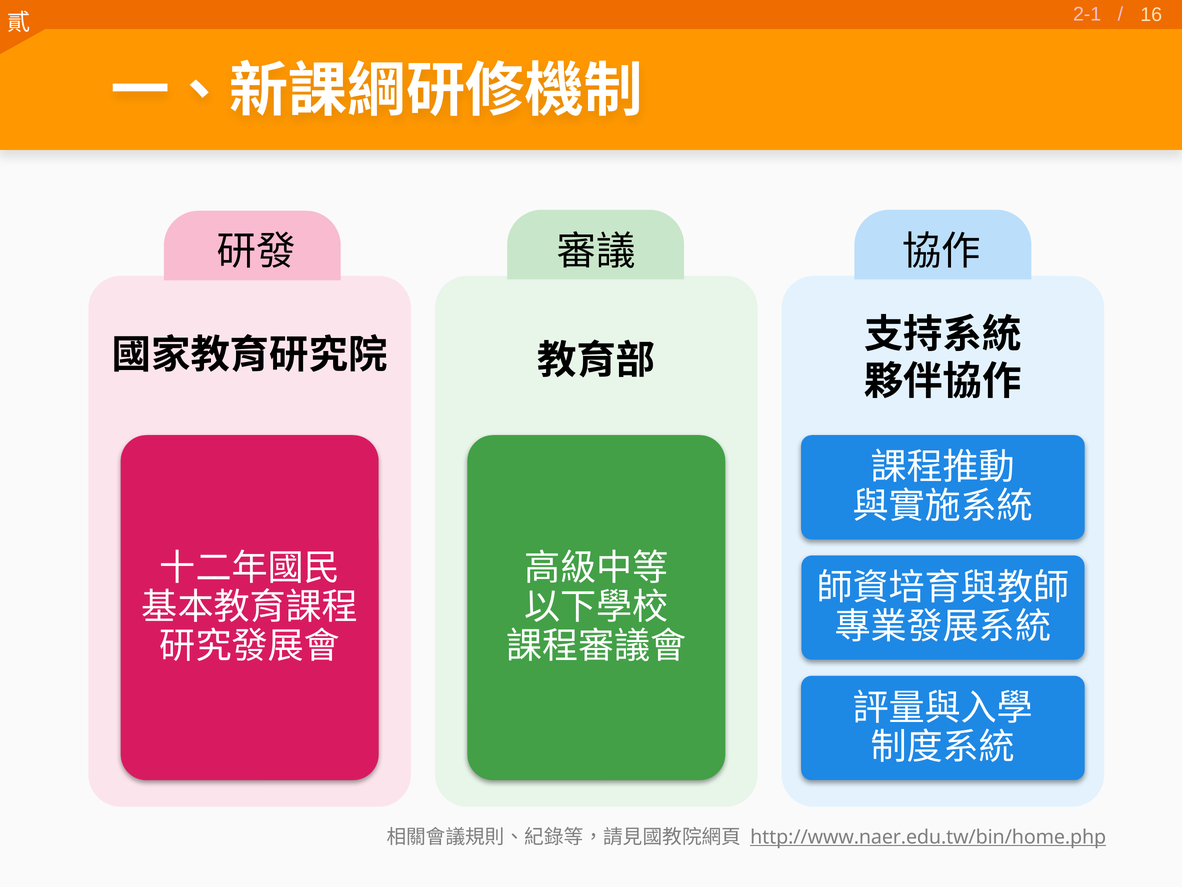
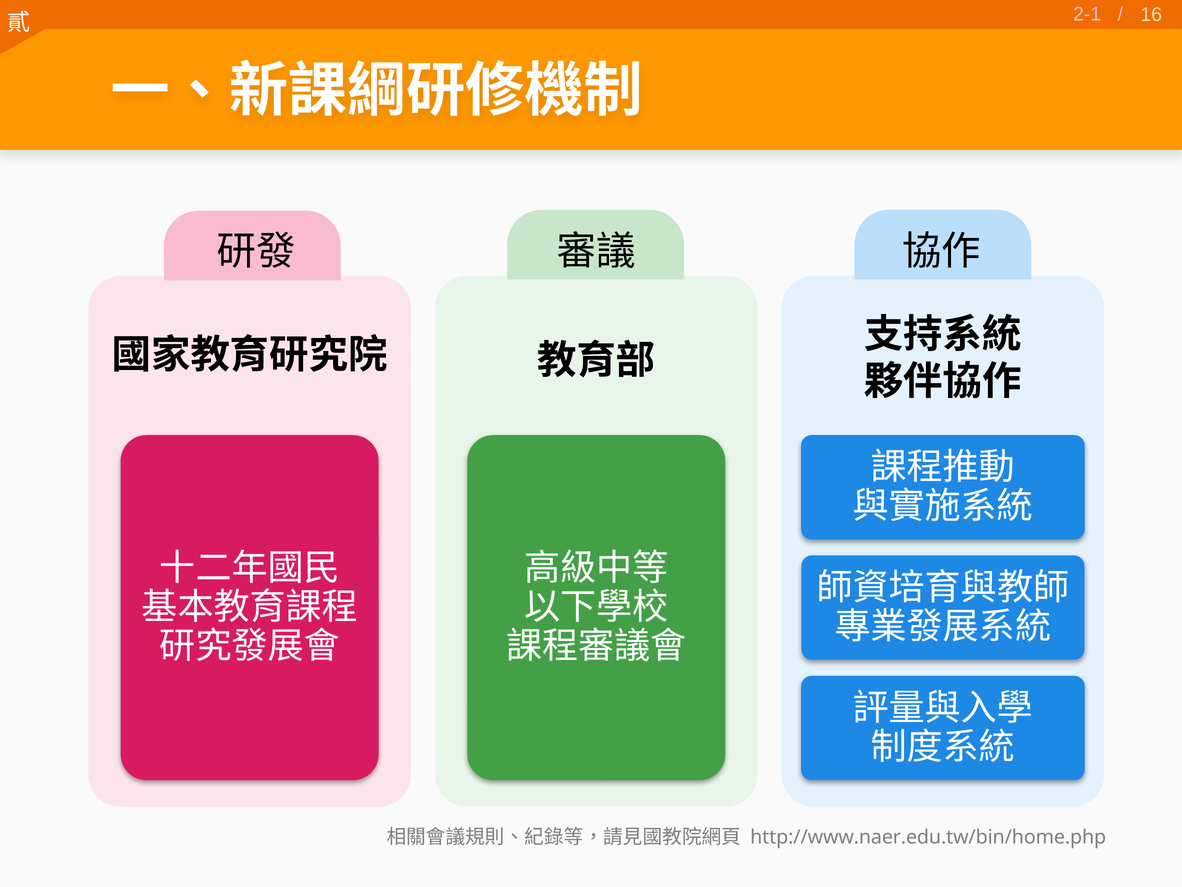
http://www.naer.edu.tw/bin/home.php underline: present -> none
